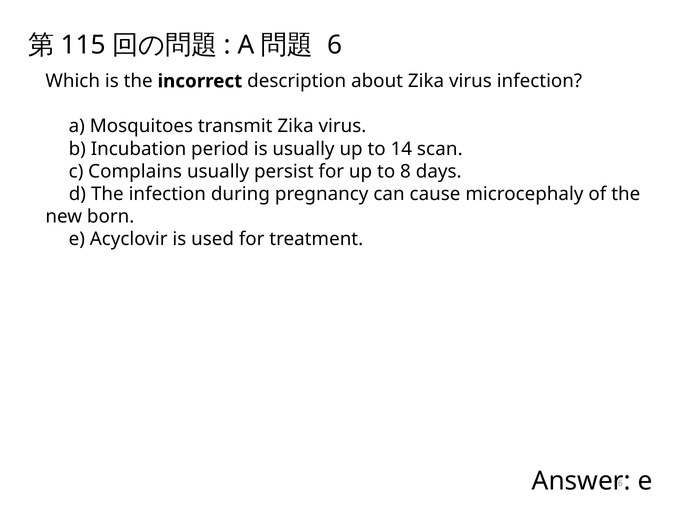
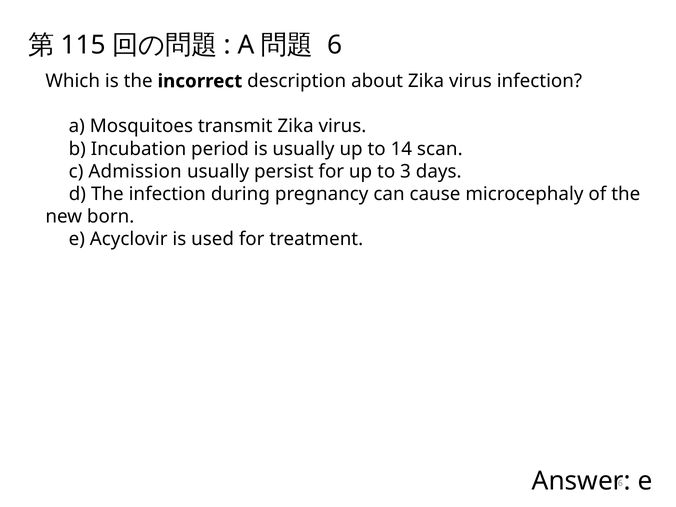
Complains: Complains -> Admission
8: 8 -> 3
